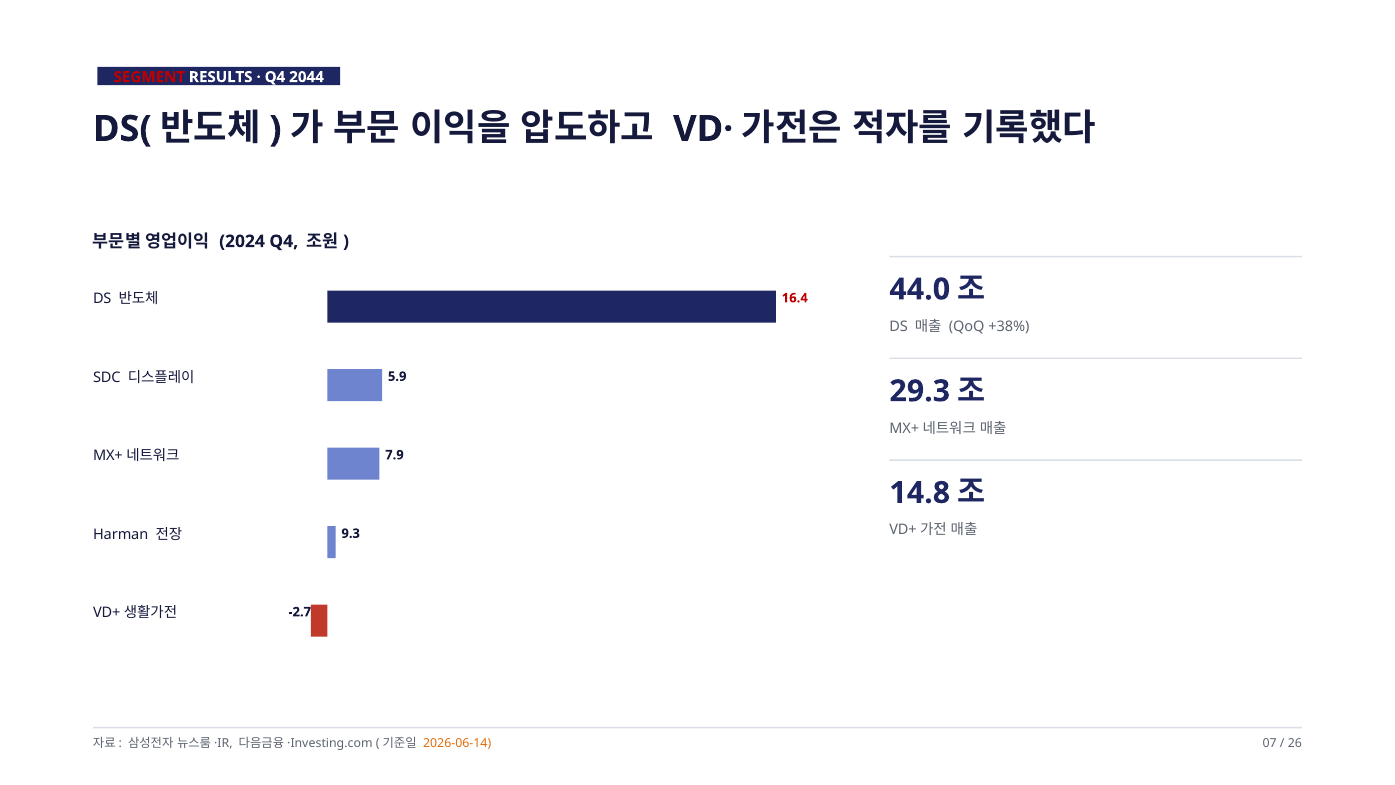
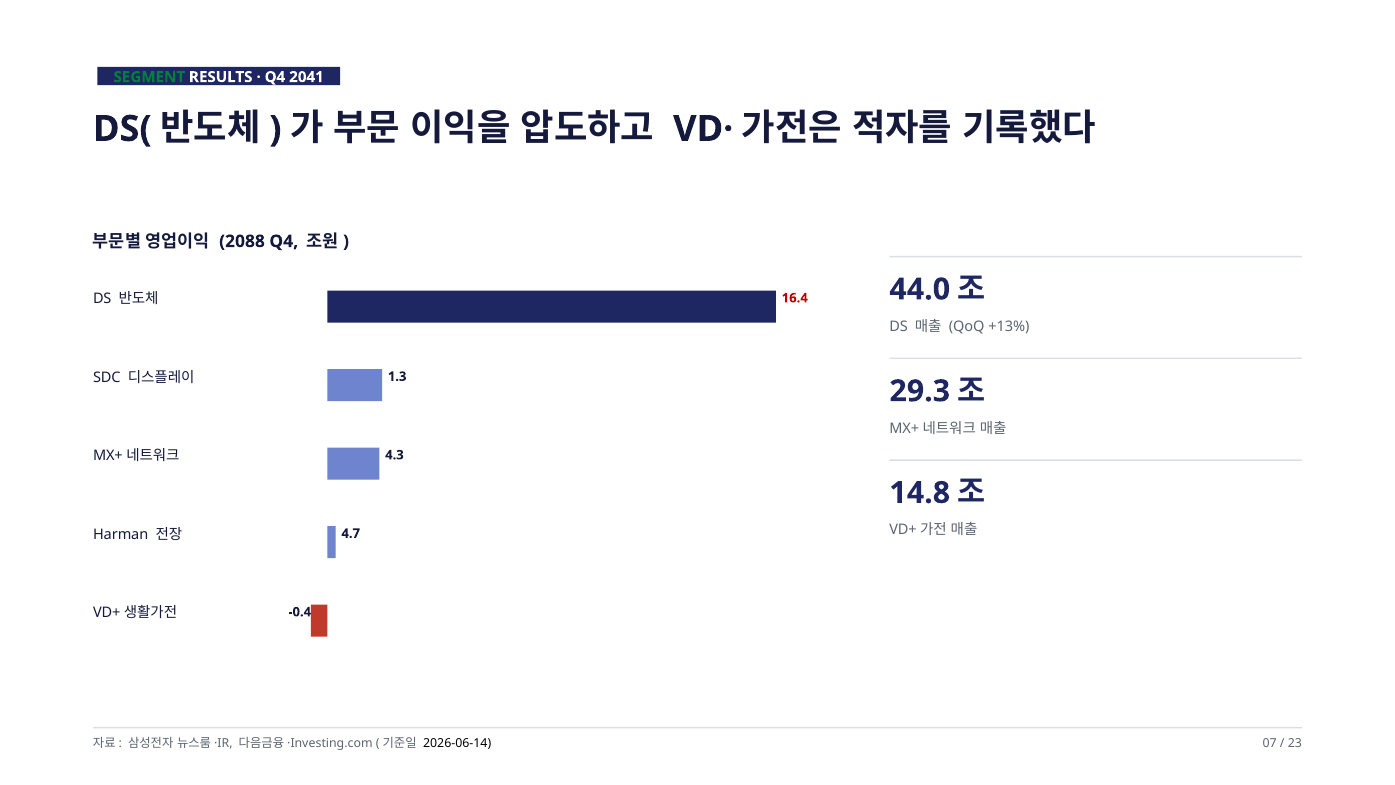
SEGMENT colour: red -> green
2044: 2044 -> 2041
2024: 2024 -> 2088
+38%: +38% -> +13%
5.9: 5.9 -> 1.3
7.9: 7.9 -> 4.3
9.3: 9.3 -> 4.7
-2.7: -2.7 -> -0.4
2026-06-14 colour: orange -> black
26: 26 -> 23
